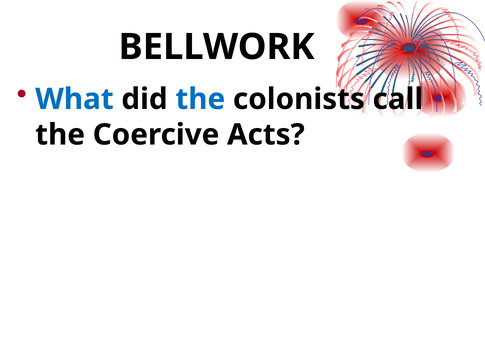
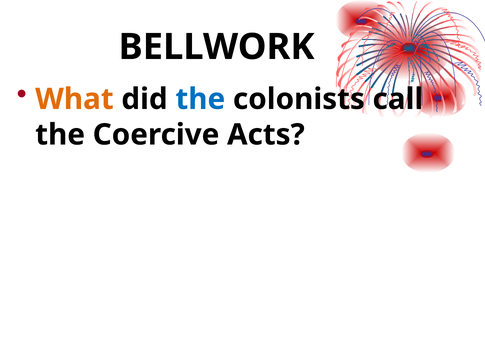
What colour: blue -> orange
